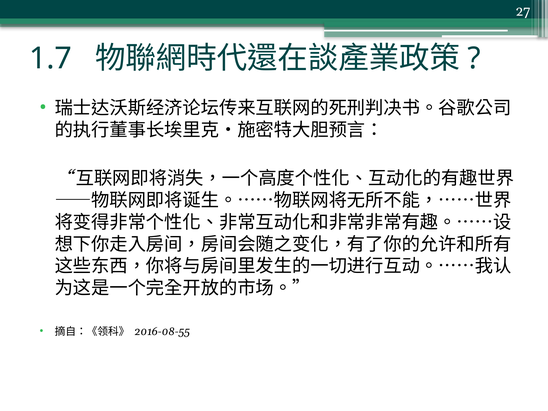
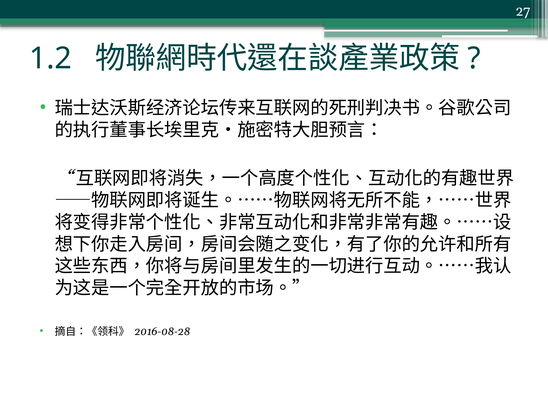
1.7: 1.7 -> 1.2
2016-08-55: 2016-08-55 -> 2016-08-28
